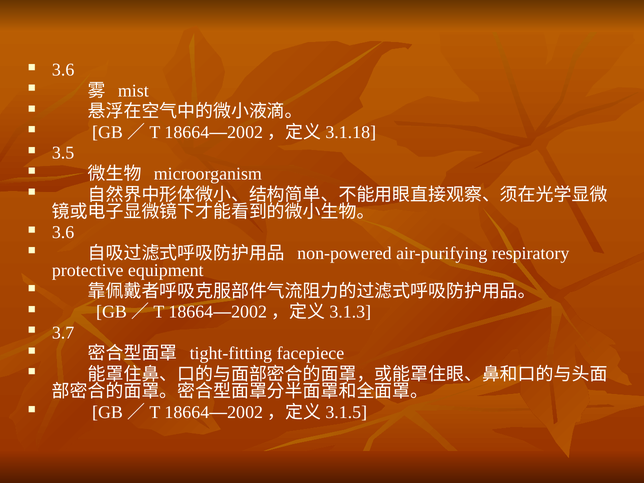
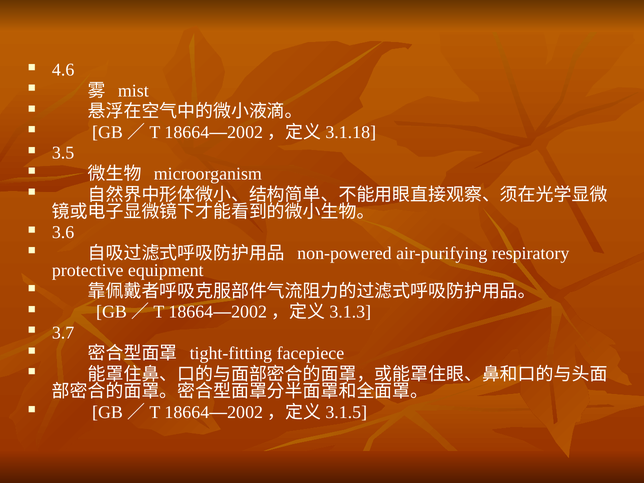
3.6 at (63, 70): 3.6 -> 4.6
